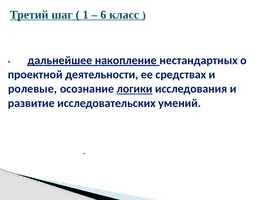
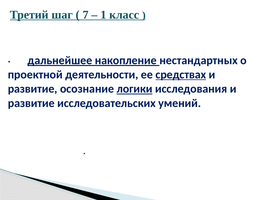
1: 1 -> 7
6: 6 -> 1
средствах underline: none -> present
ролевые at (33, 89): ролевые -> развитие
